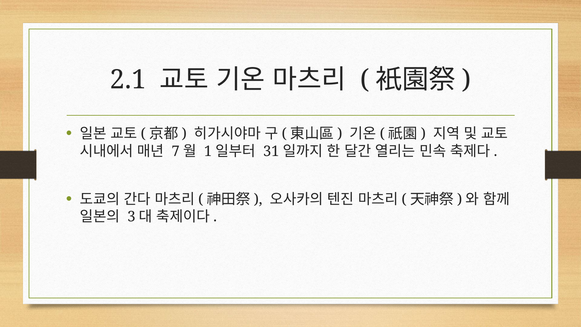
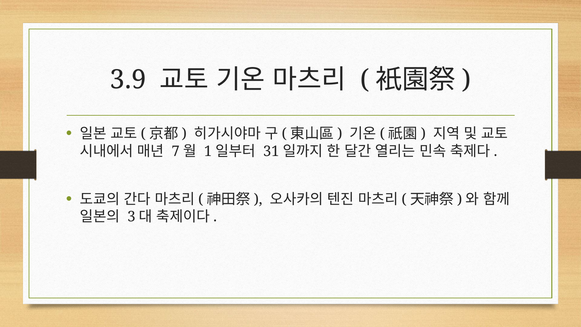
2.1: 2.1 -> 3.9
